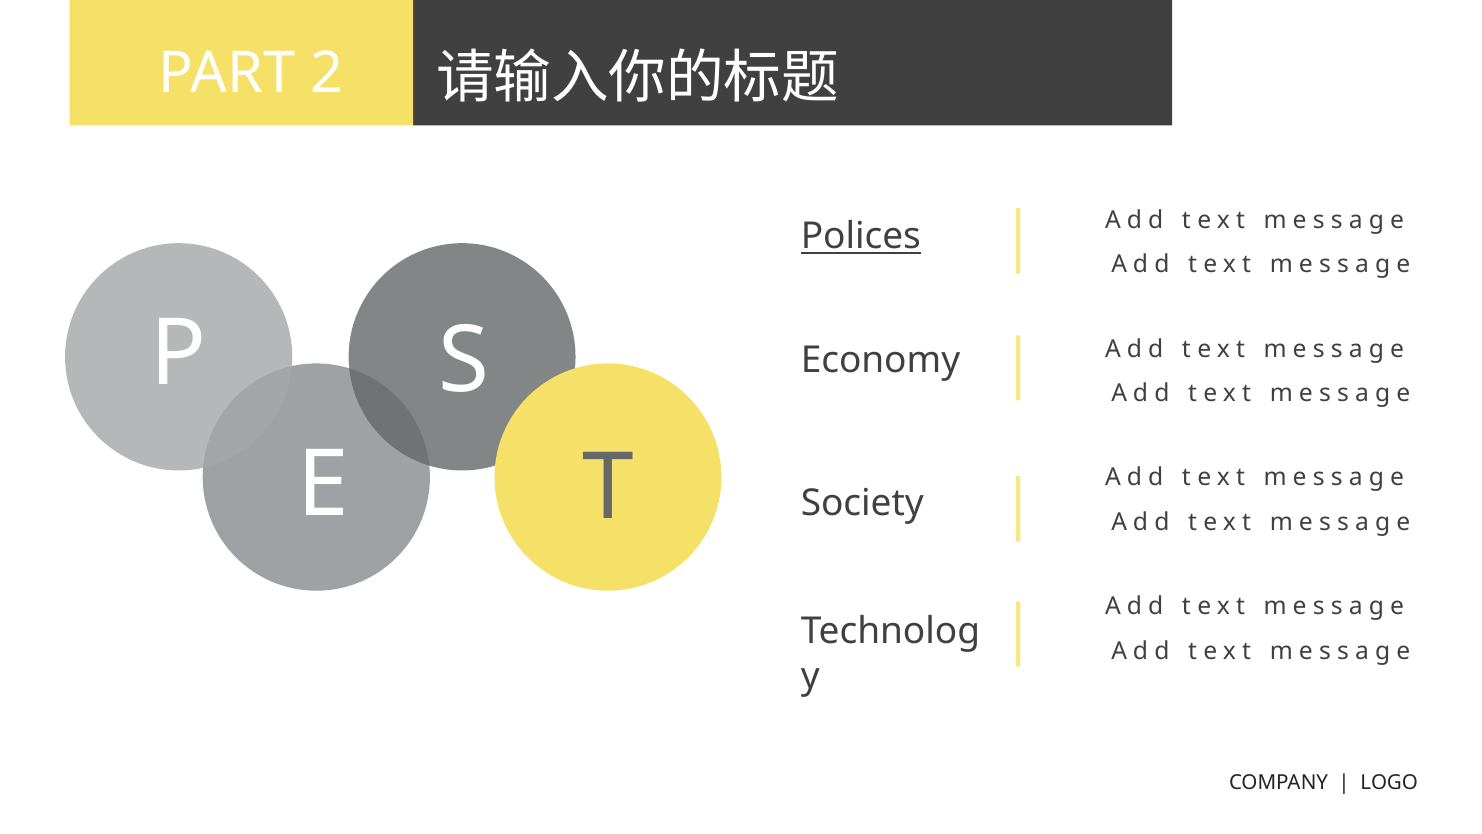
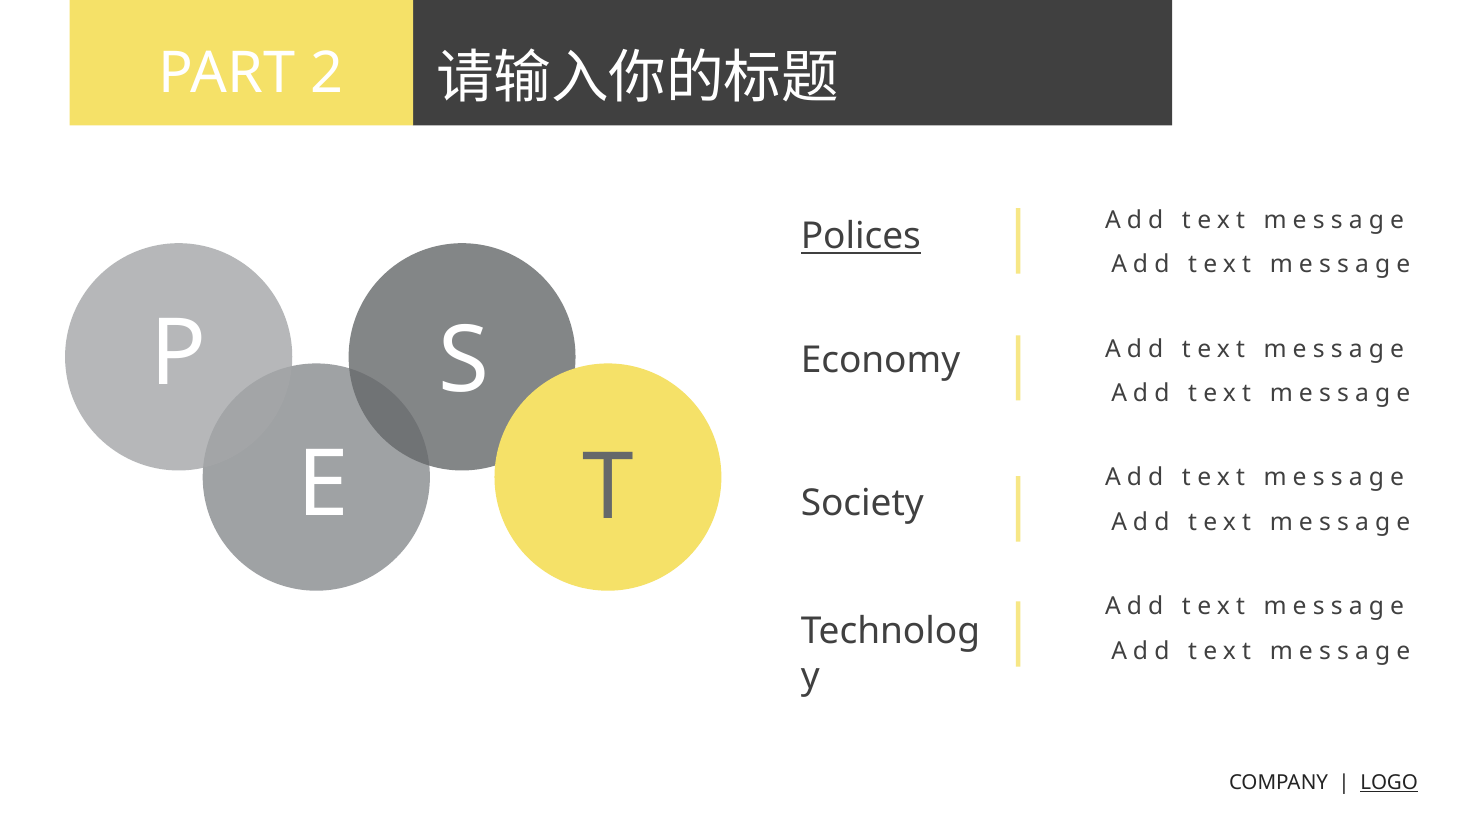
LOGO underline: none -> present
